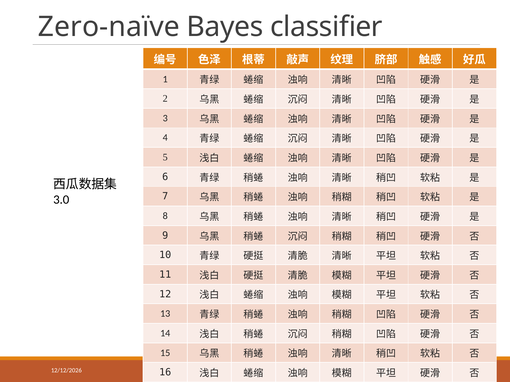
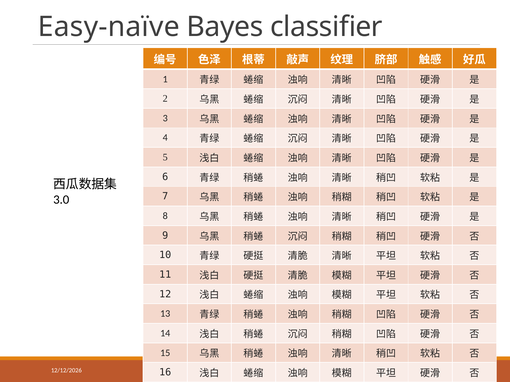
Zero-naïve: Zero-naïve -> Easy-naïve
